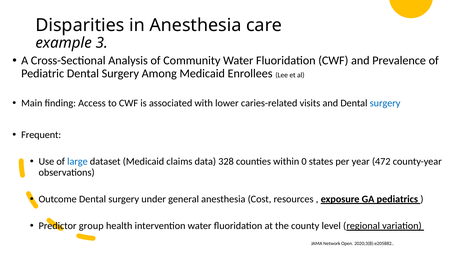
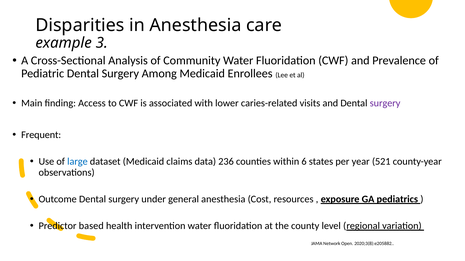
surgery at (385, 103) colour: blue -> purple
328: 328 -> 236
0: 0 -> 6
472: 472 -> 521
group: group -> based
